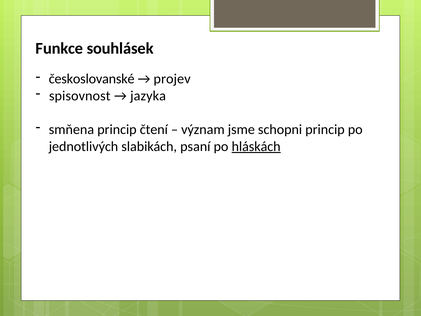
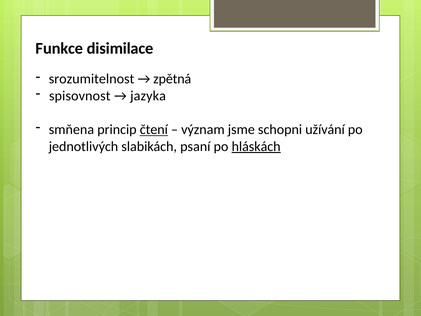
souhlásek: souhlásek -> disimilace
českoslovanské: českoslovanské -> srozumitelnost
projev: projev -> zpětná
čtení underline: none -> present
schopni princip: princip -> užívání
